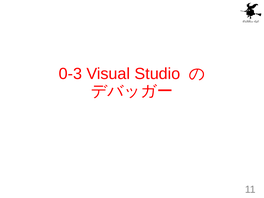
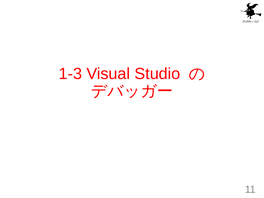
0-3: 0-3 -> 1-3
